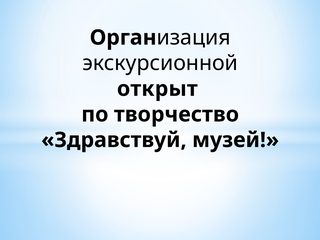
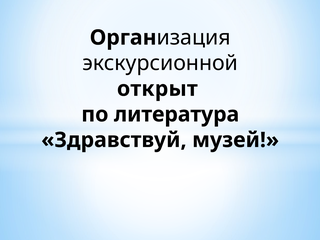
творчество: творчество -> литература
